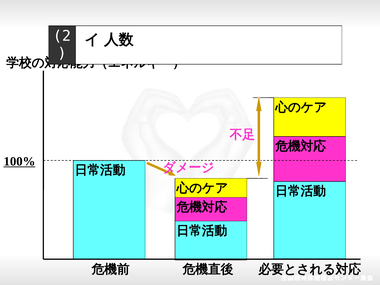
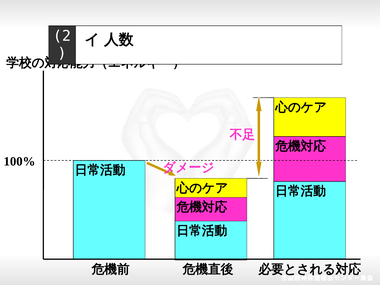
100% underline: present -> none
